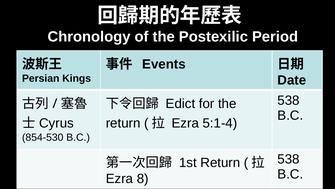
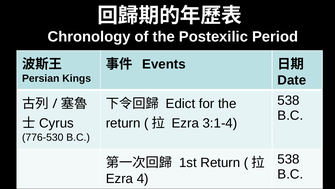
5:1-4: 5:1-4 -> 3:1-4
854-530: 854-530 -> 776-530
8: 8 -> 4
